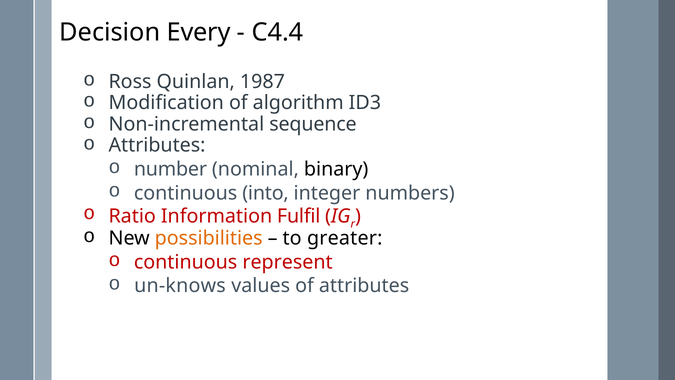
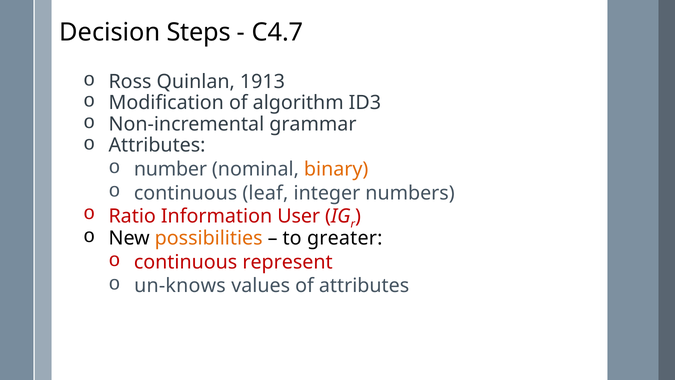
Every: Every -> Steps
C4.4: C4.4 -> C4.7
1987: 1987 -> 1913
sequence: sequence -> grammar
binary colour: black -> orange
into: into -> leaf
Fulfil: Fulfil -> User
